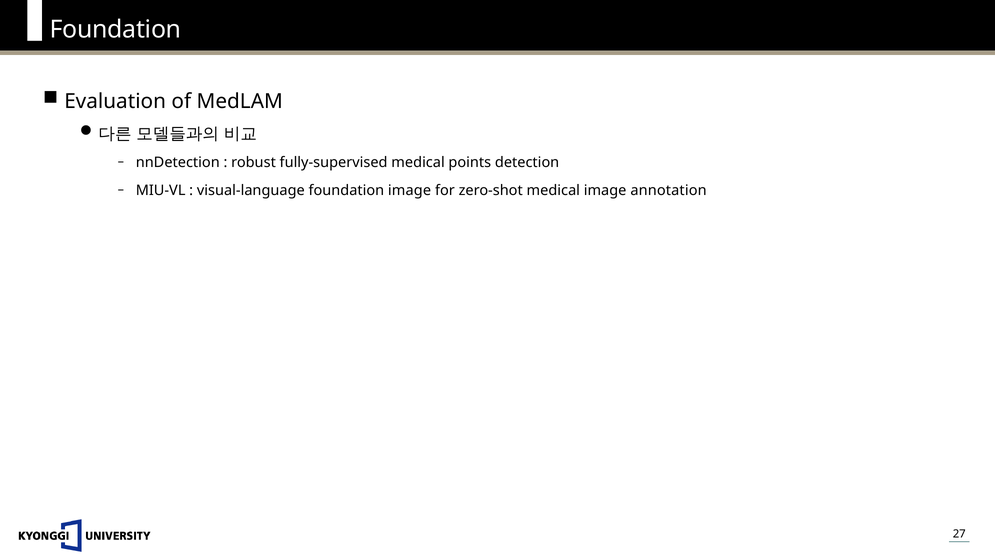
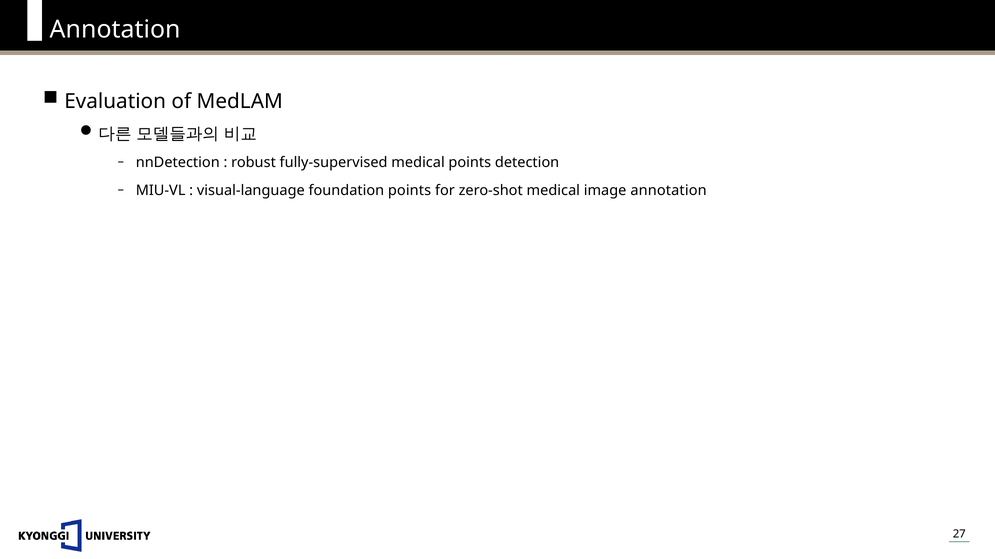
Foundation at (115, 30): Foundation -> Annotation
foundation image: image -> points
